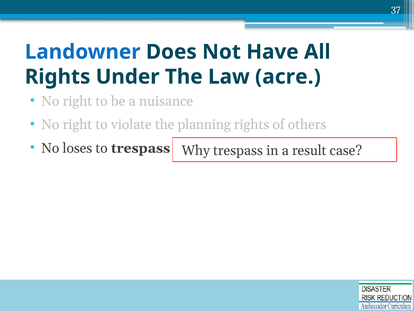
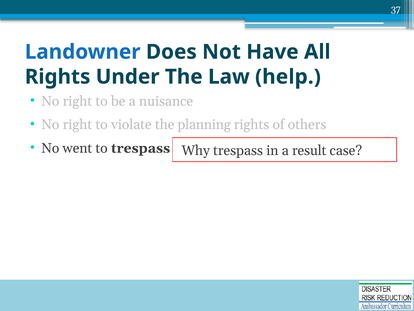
acre: acre -> help
loses: loses -> went
